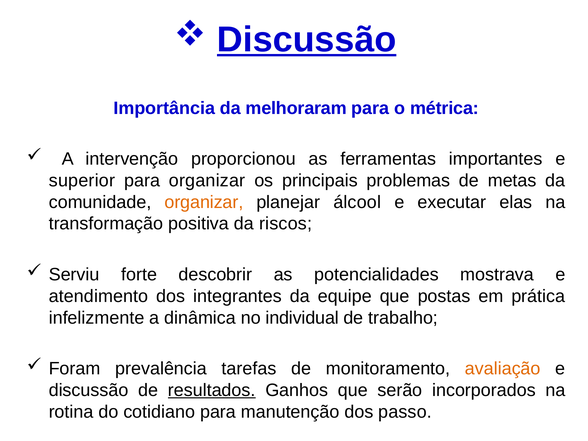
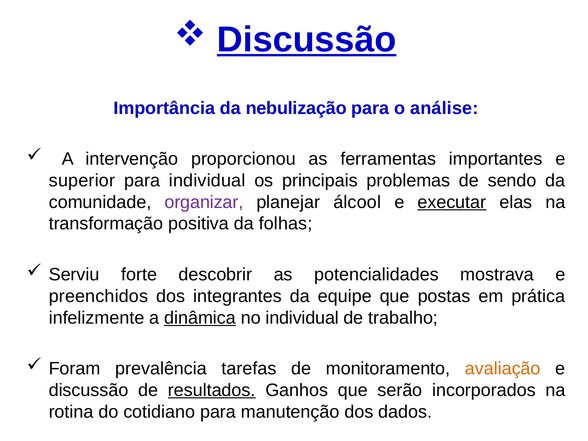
melhoraram: melhoraram -> nebulização
métrica: métrica -> análise
para organizar: organizar -> individual
metas: metas -> sendo
organizar at (204, 202) colour: orange -> purple
executar underline: none -> present
riscos: riscos -> folhas
atendimento: atendimento -> preenchidos
dinâmica underline: none -> present
passo: passo -> dados
